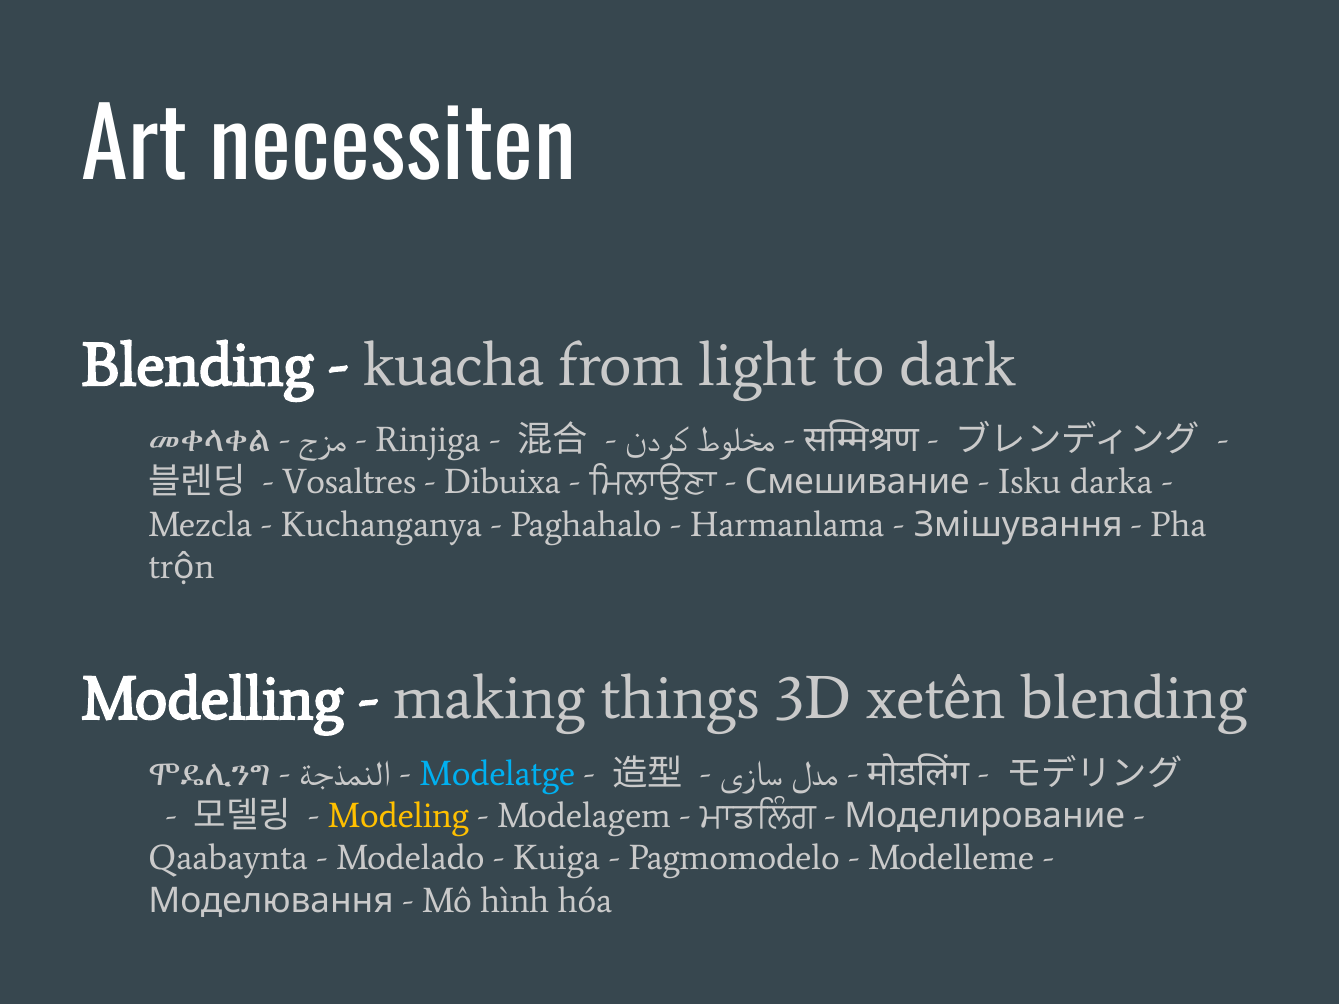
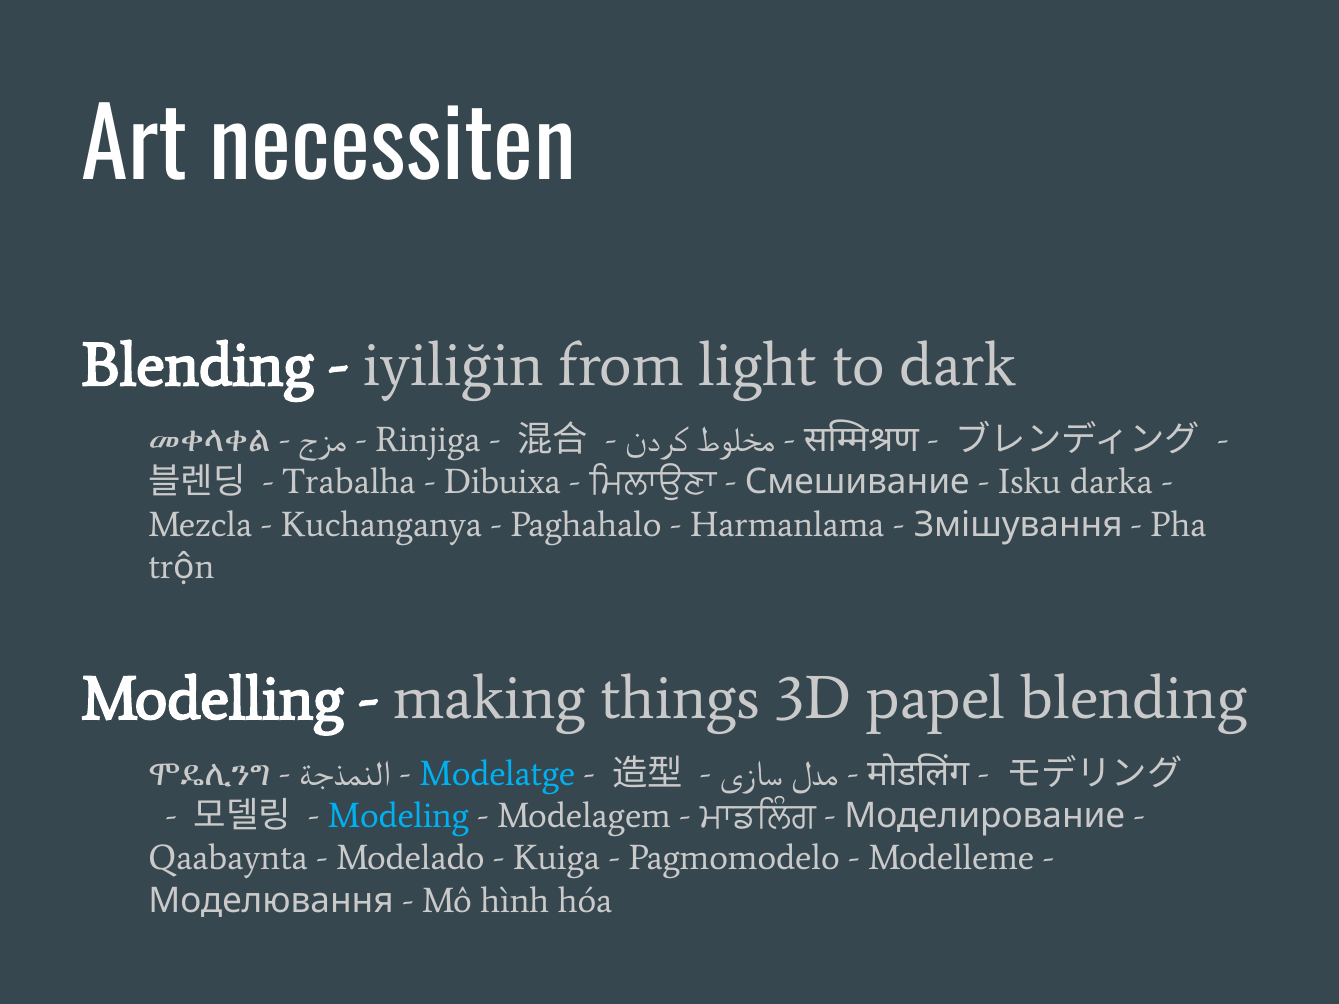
kuacha: kuacha -> iyiliğin
Vosaltres: Vosaltres -> Trabalha
xetên: xetên -> papel
Modeling colour: yellow -> light blue
